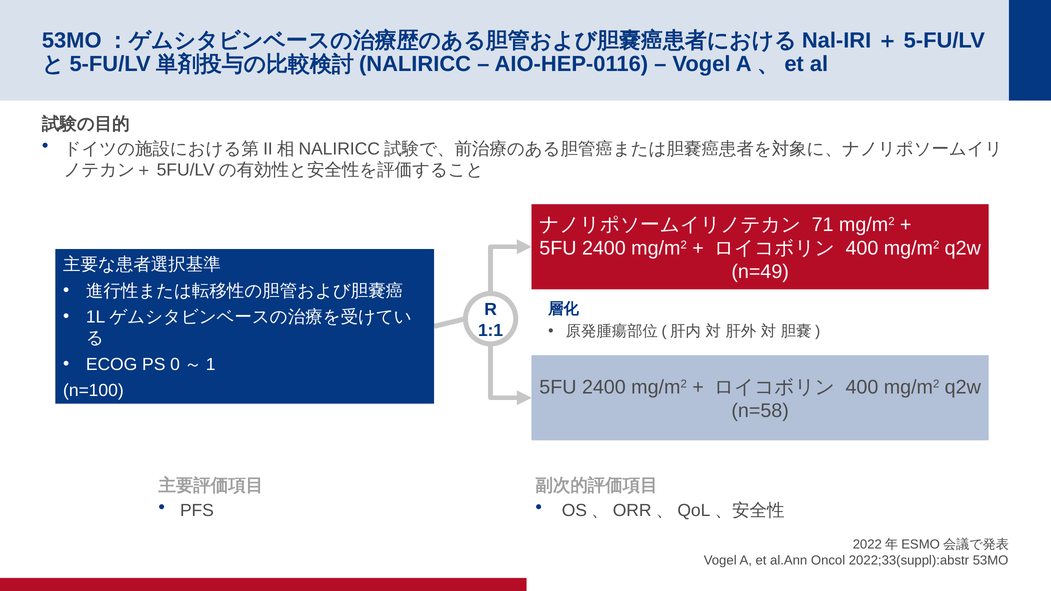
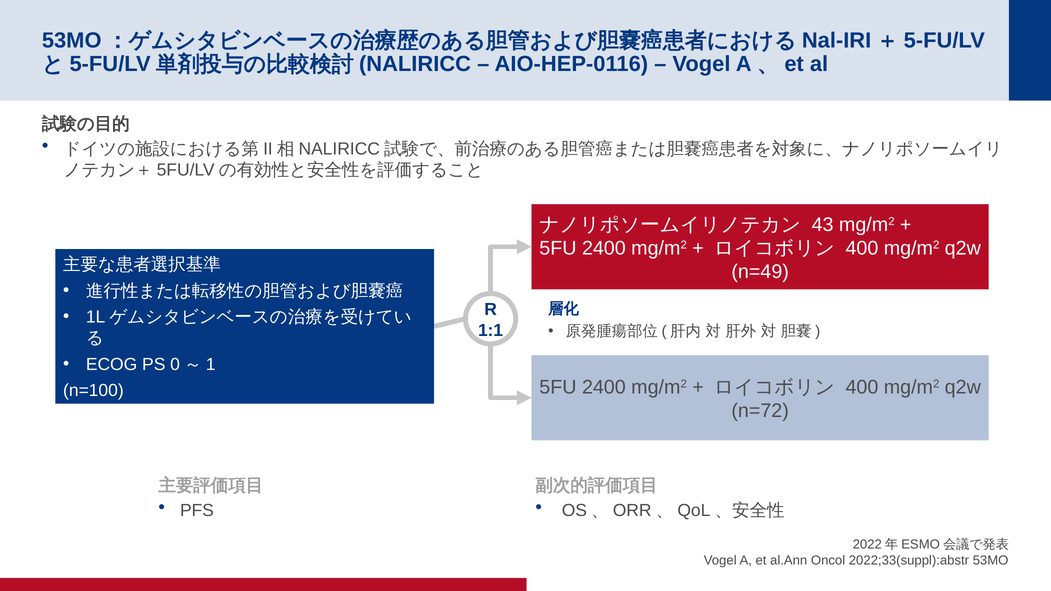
71: 71 -> 43
n=58: n=58 -> n=72
